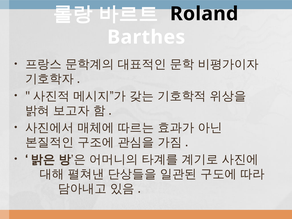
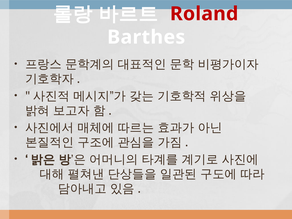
Roland colour: black -> red
